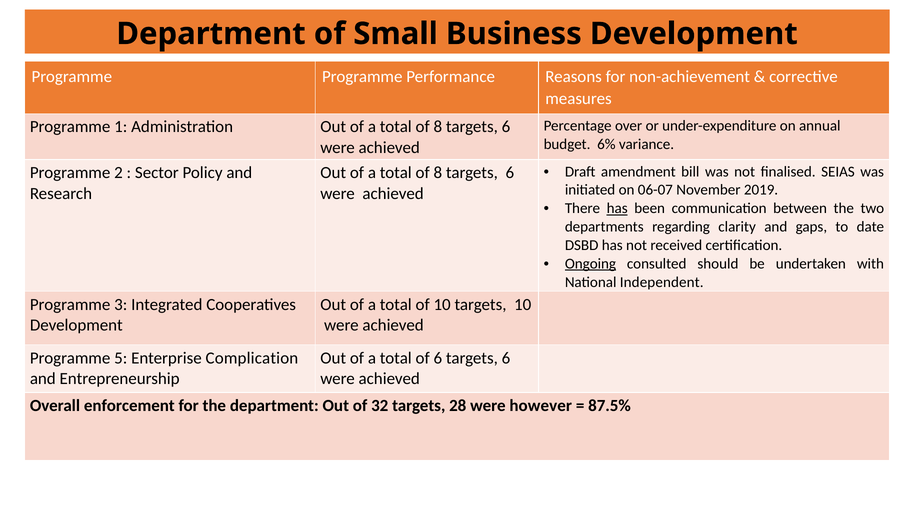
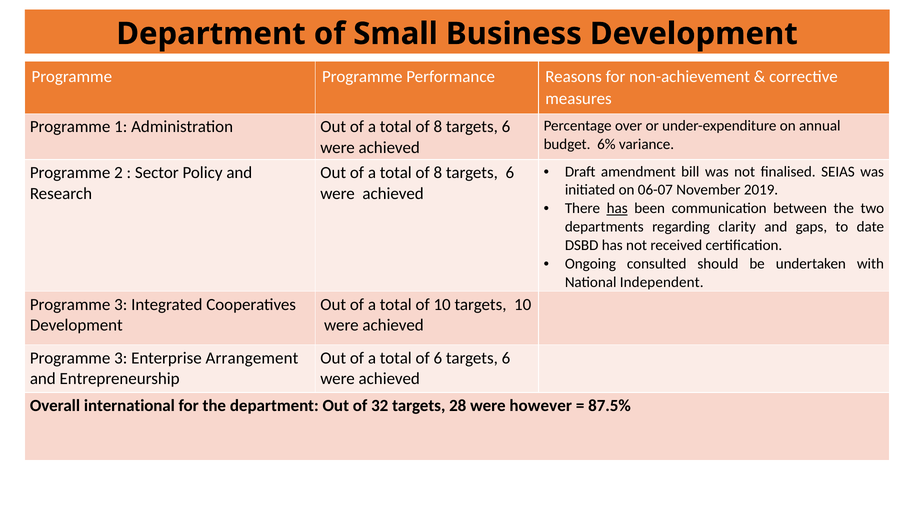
Ongoing underline: present -> none
5 at (121, 358): 5 -> 3
Complication: Complication -> Arrangement
enforcement: enforcement -> international
